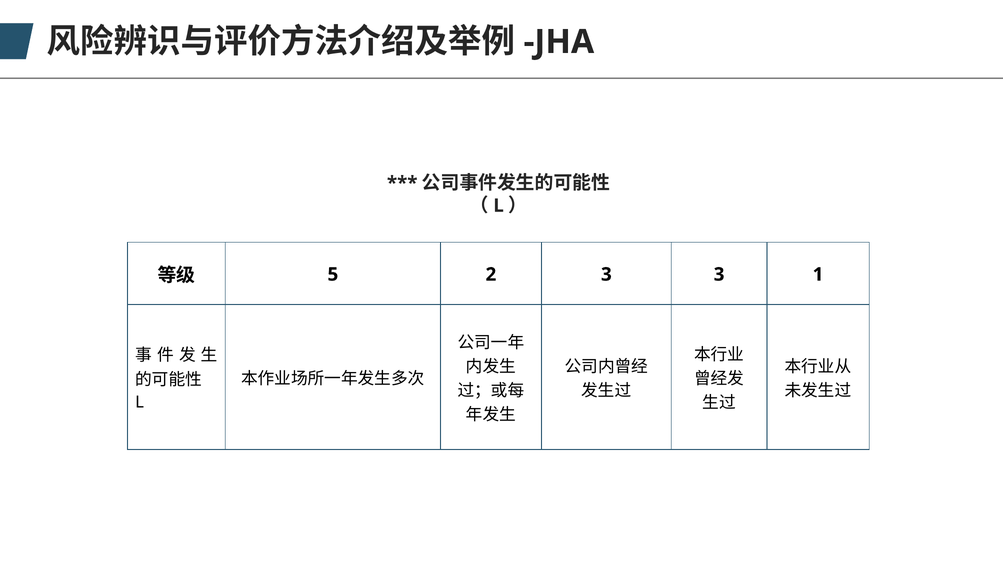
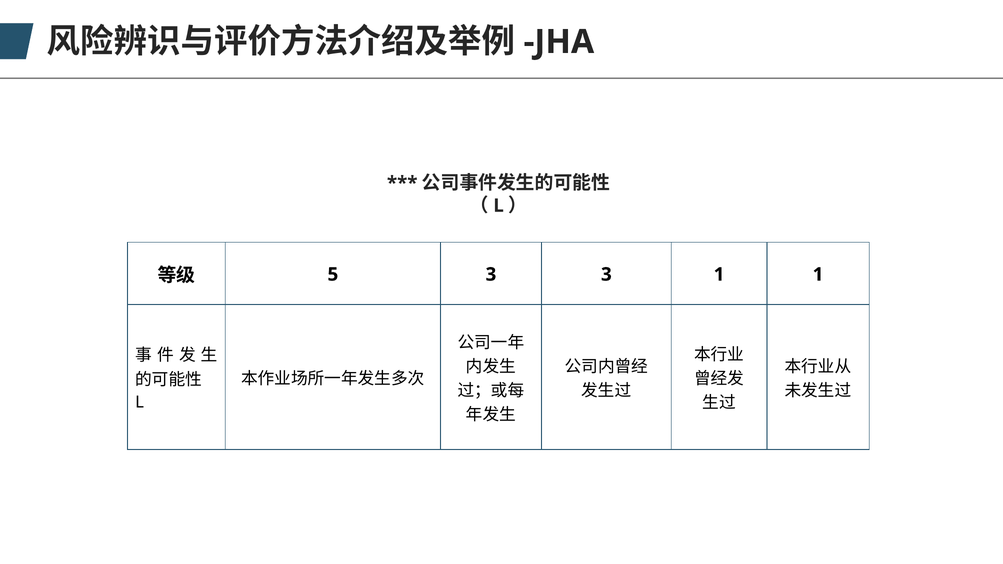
5 2: 2 -> 3
3 3: 3 -> 1
